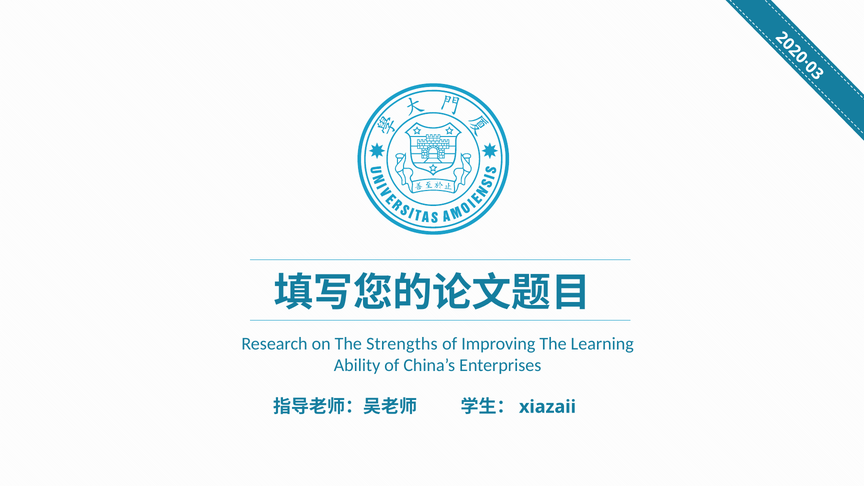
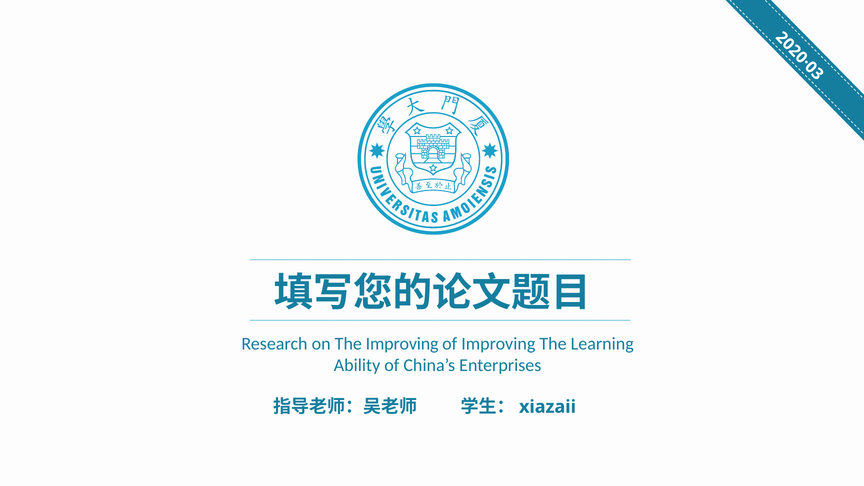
The Strengths: Strengths -> Improving
